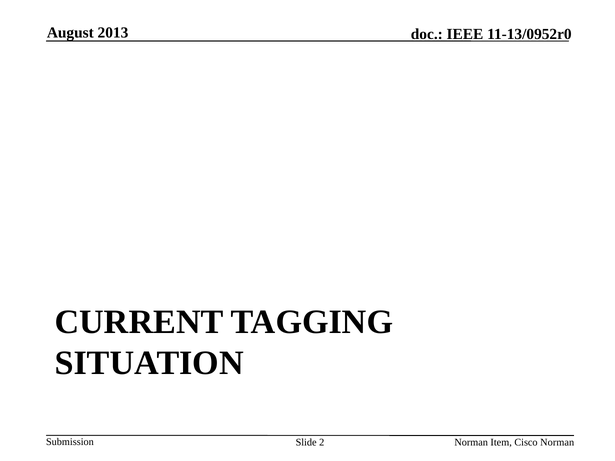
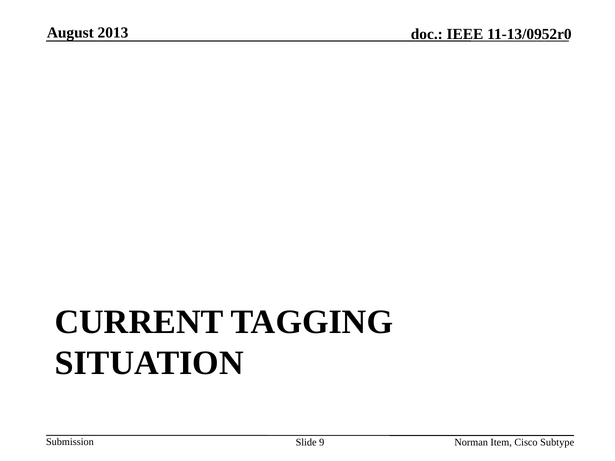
2: 2 -> 9
Cisco Norman: Norman -> Subtype
